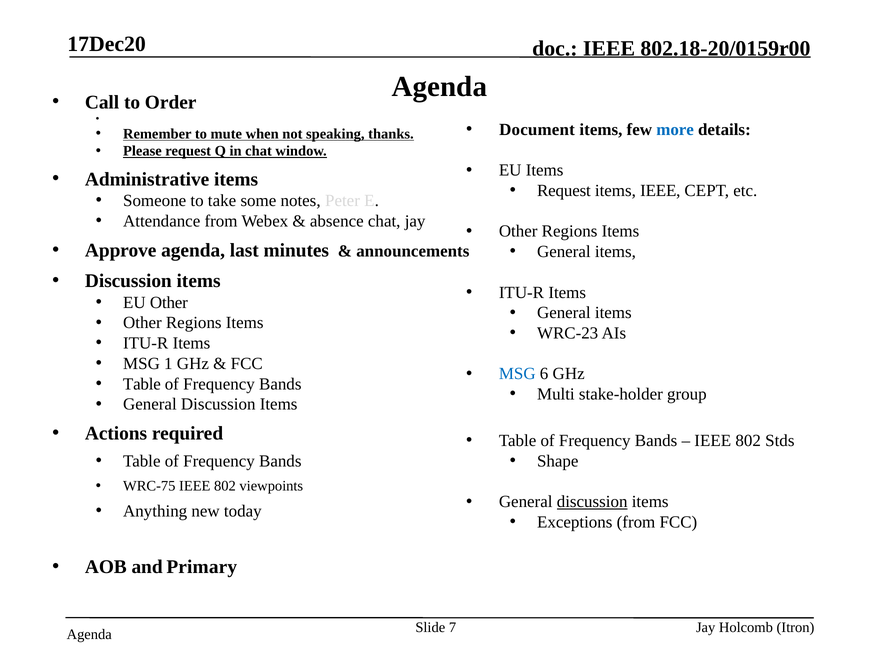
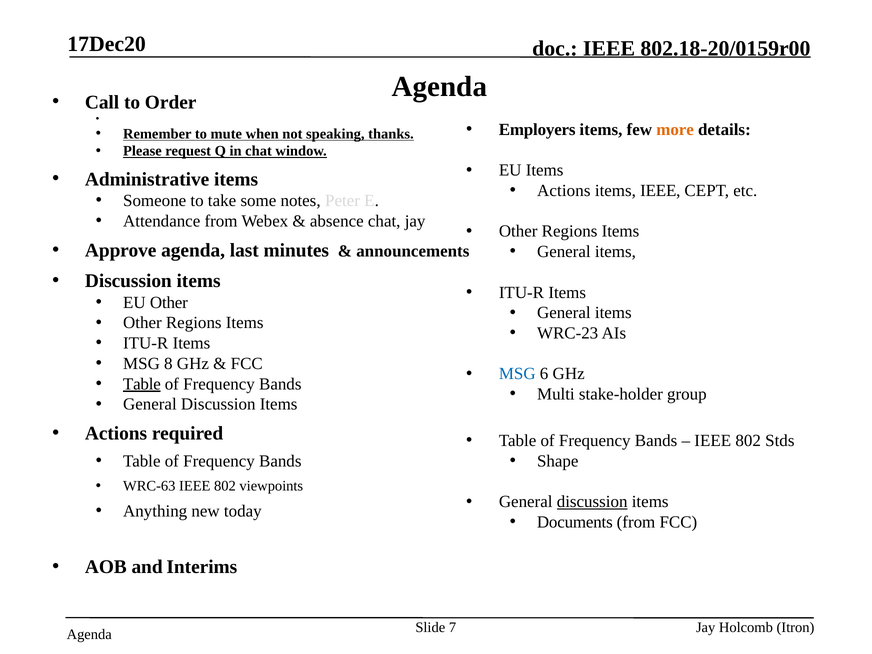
Document: Document -> Employers
more colour: blue -> orange
Request at (564, 191): Request -> Actions
1: 1 -> 8
Table at (142, 384) underline: none -> present
WRC-75: WRC-75 -> WRC-63
Exceptions: Exceptions -> Documents
Primary: Primary -> Interims
